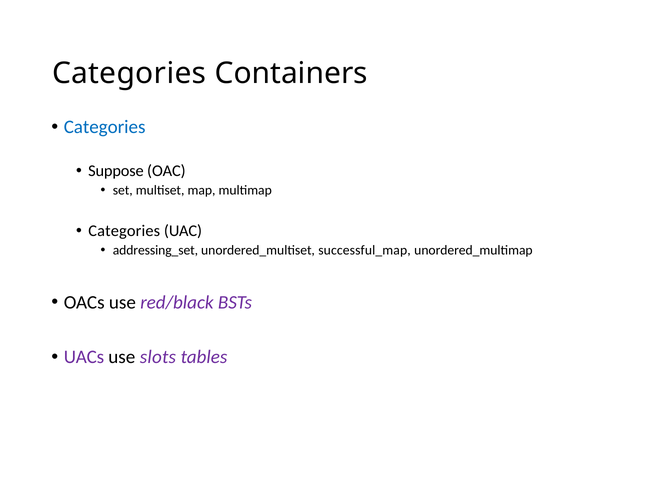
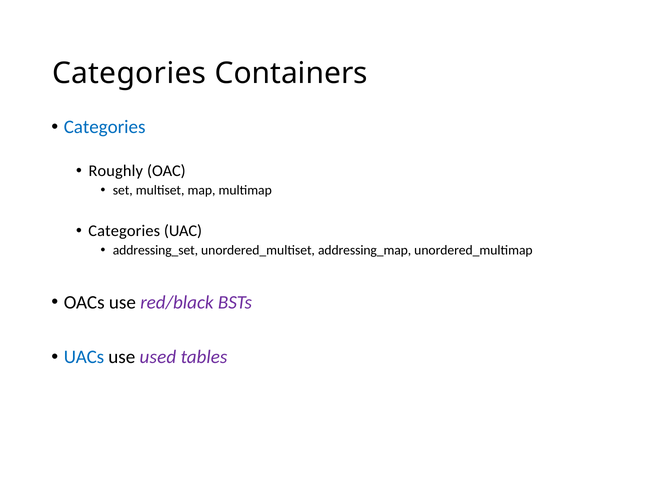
Suppose: Suppose -> Roughly
successful_map: successful_map -> addressing_map
UACs colour: purple -> blue
slots: slots -> used
